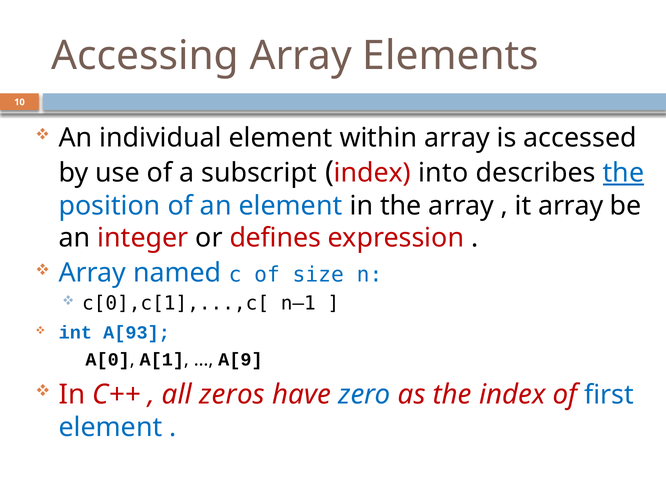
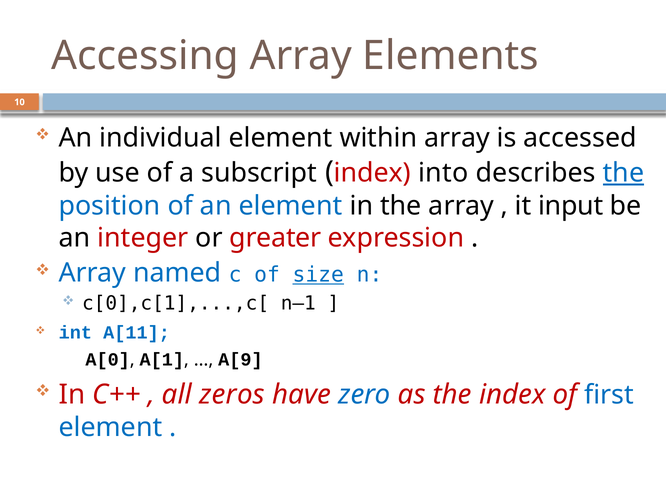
it array: array -> input
defines: defines -> greater
size underline: none -> present
A[93: A[93 -> A[11
